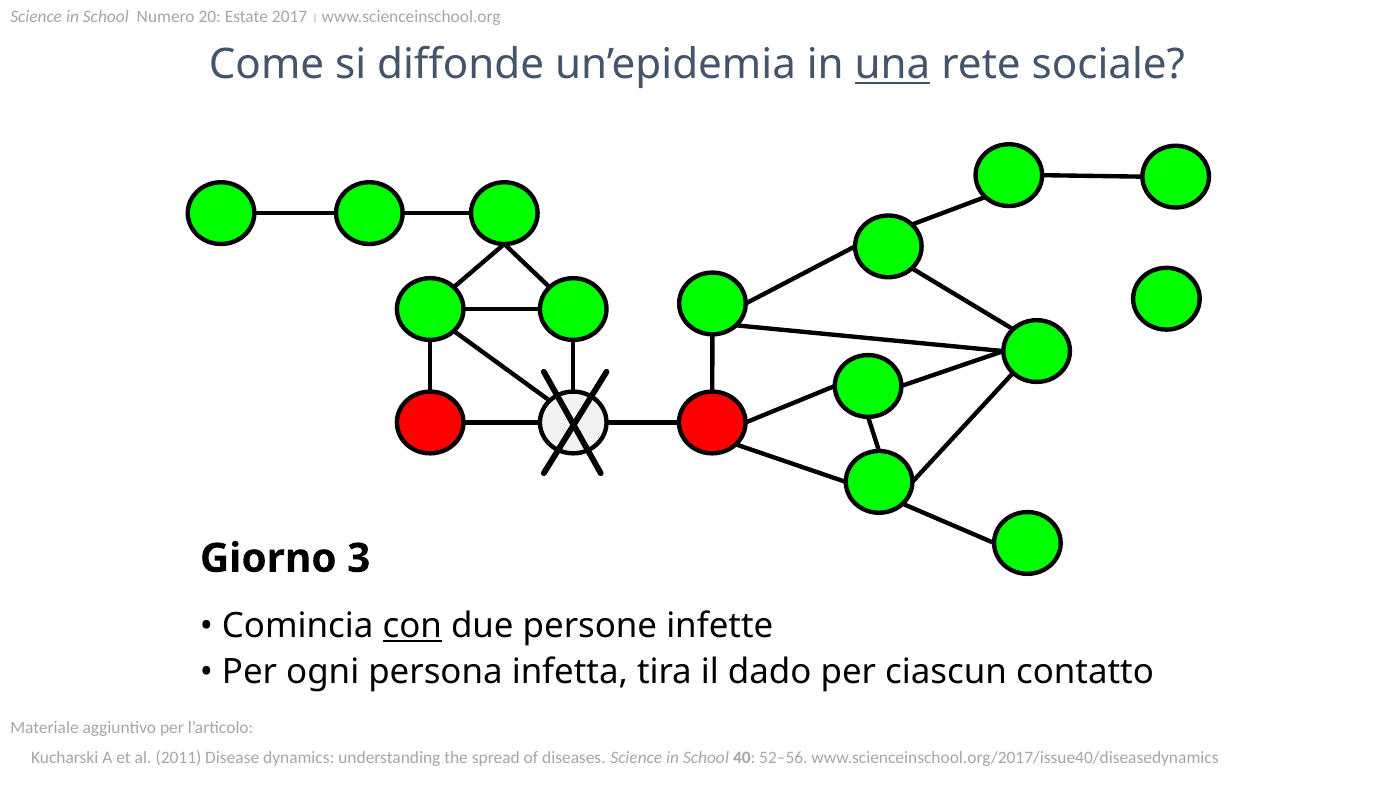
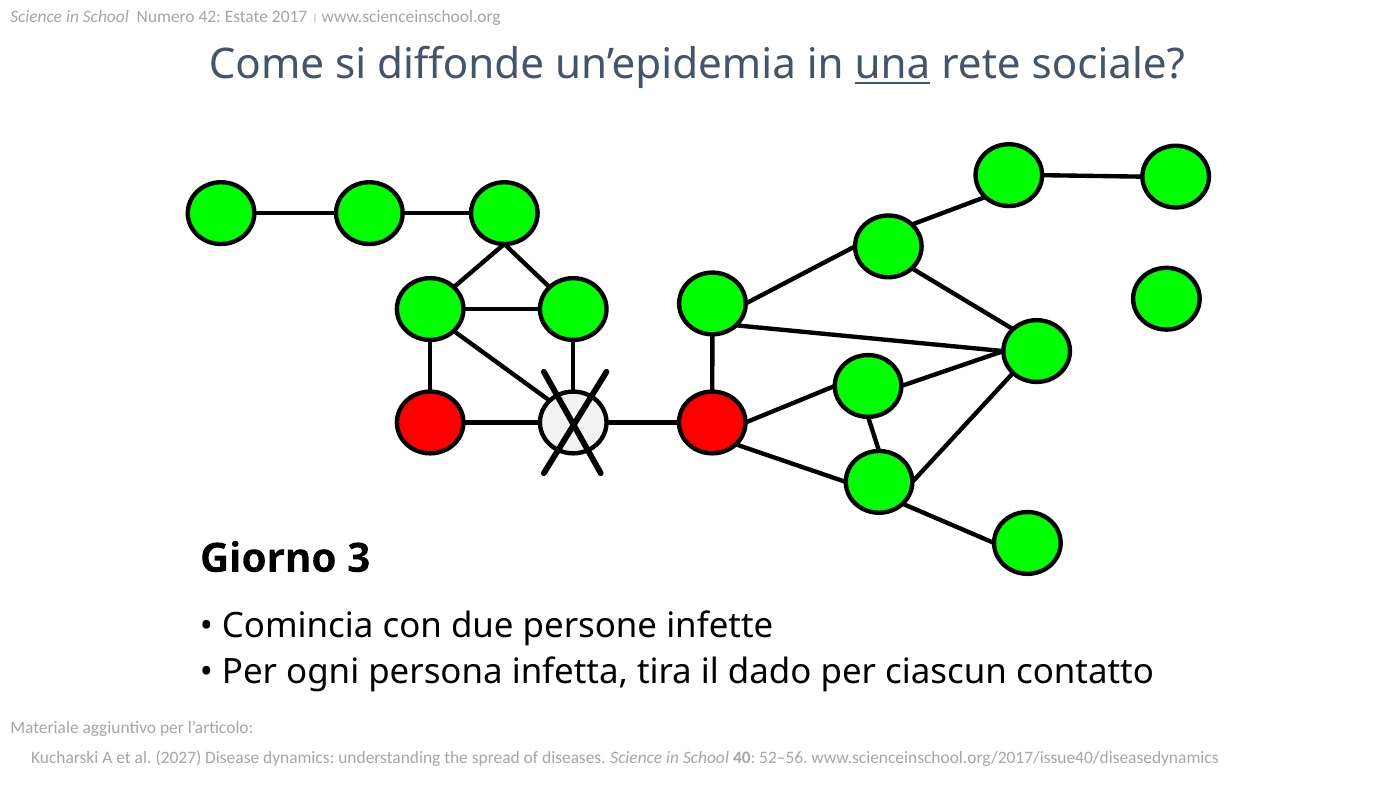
20: 20 -> 42
con underline: present -> none
2011: 2011 -> 2027
